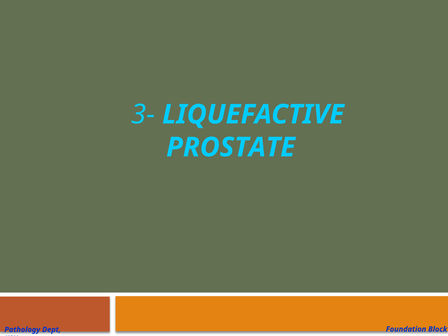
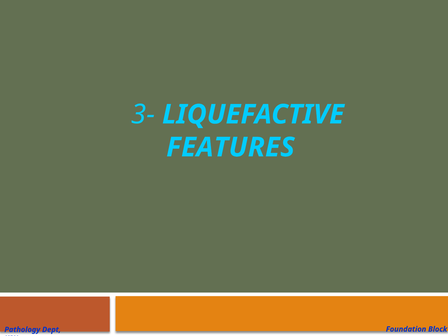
PROSTATE: PROSTATE -> FEATURES
